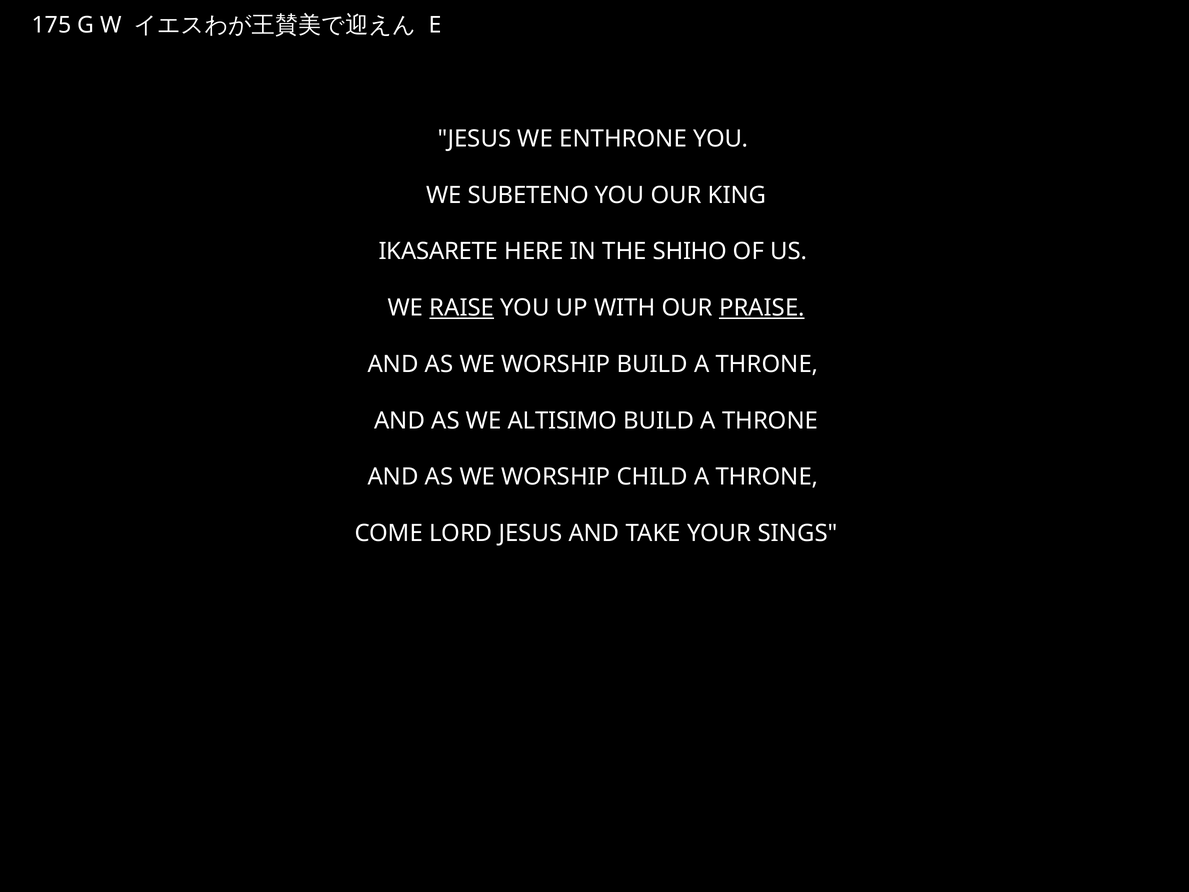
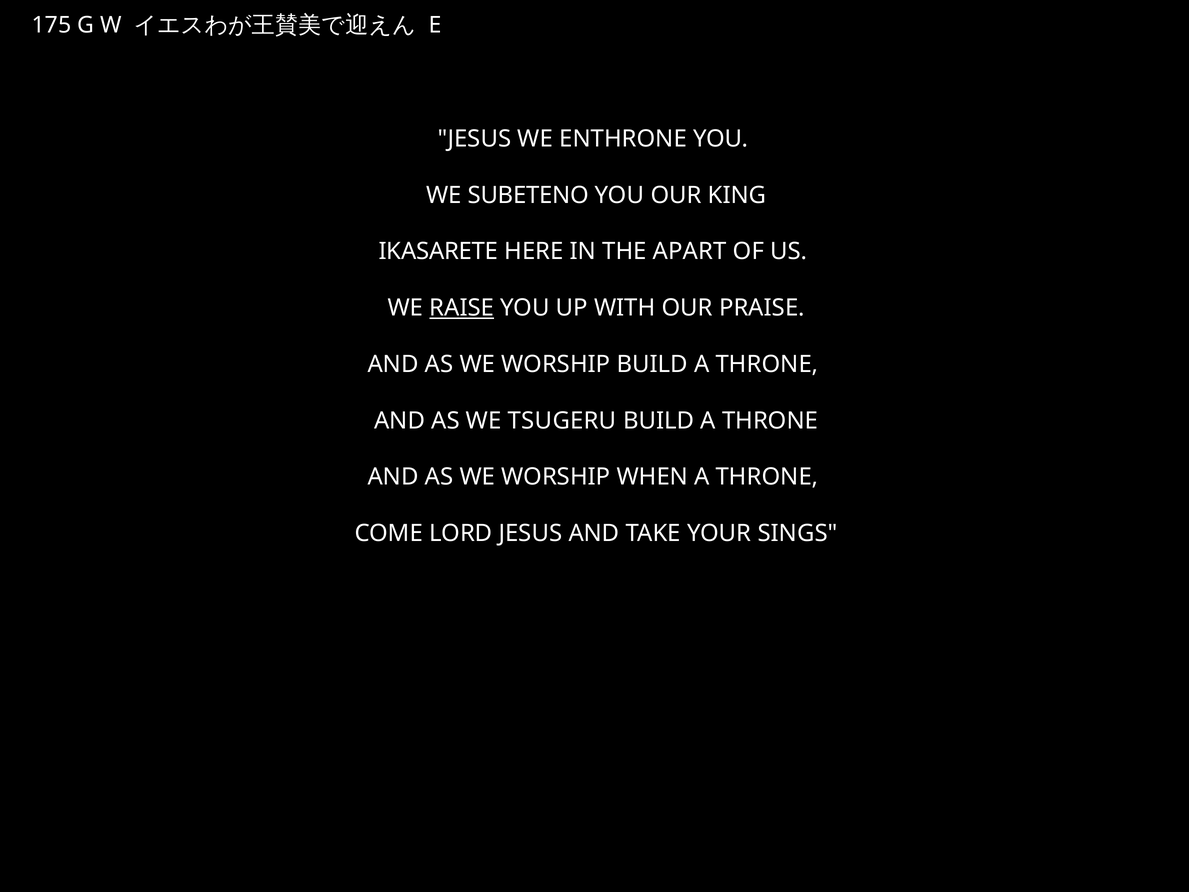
SHIHO: SHIHO -> APART
PRAISE underline: present -> none
ALTISIMO: ALTISIMO -> TSUGERU
CHILD: CHILD -> WHEN
